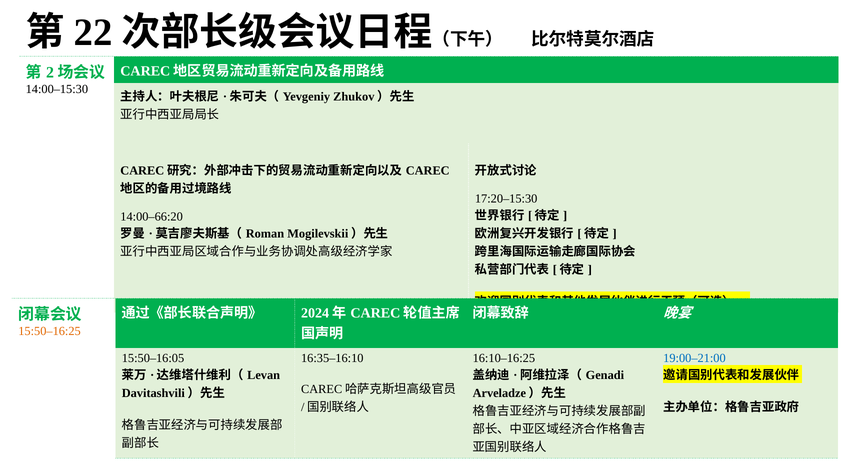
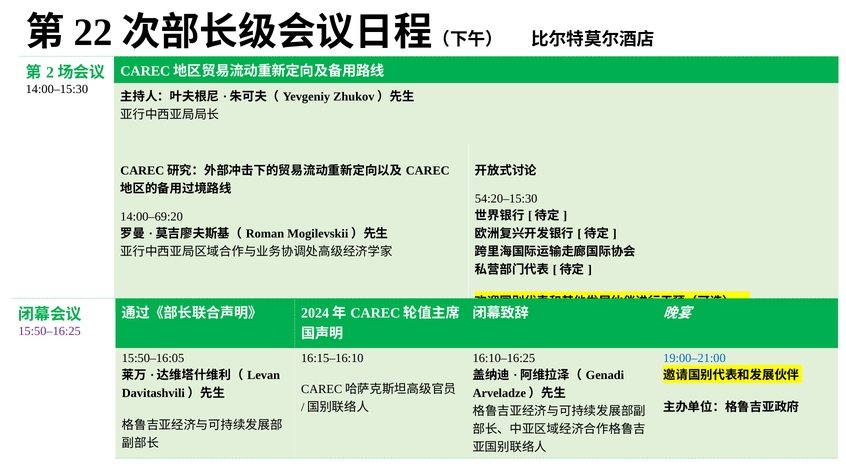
17:20–15:30: 17:20–15:30 -> 54:20–15:30
14:00–66:20: 14:00–66:20 -> 14:00–69:20
15:50–16:25 colour: orange -> purple
16:35–16:10: 16:35–16:10 -> 16:15–16:10
